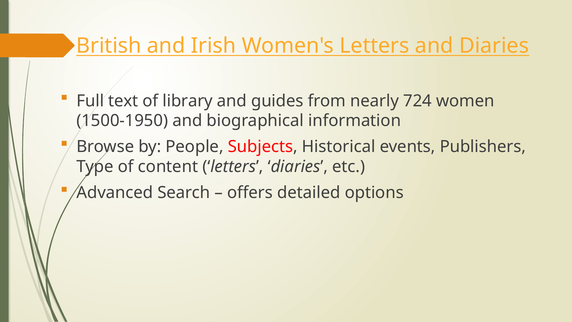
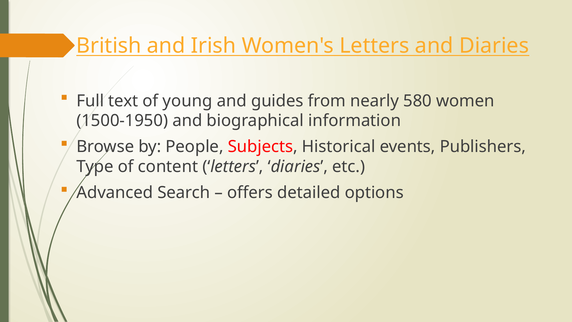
library: library -> young
724: 724 -> 580
